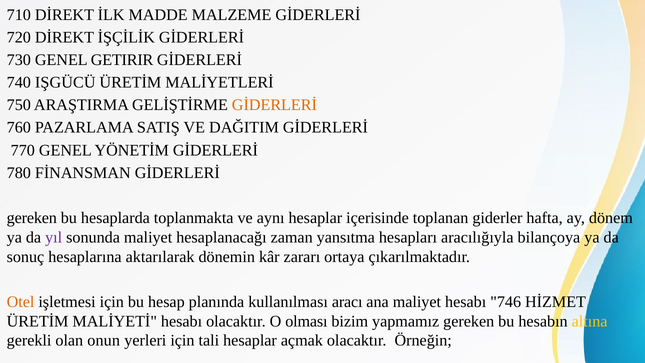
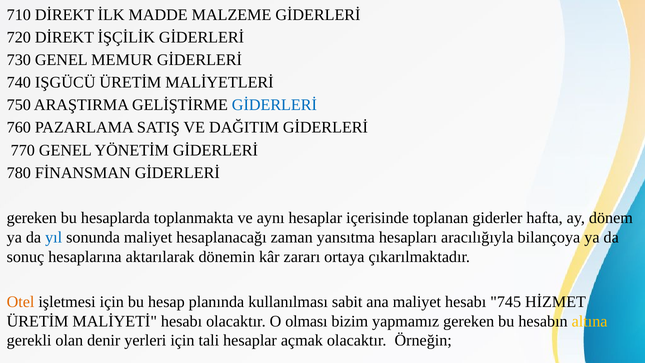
GETIRIR: GETIRIR -> MEMUR
GİDERLERİ at (274, 105) colour: orange -> blue
yıl colour: purple -> blue
aracı: aracı -> sabit
746: 746 -> 745
onun: onun -> denir
